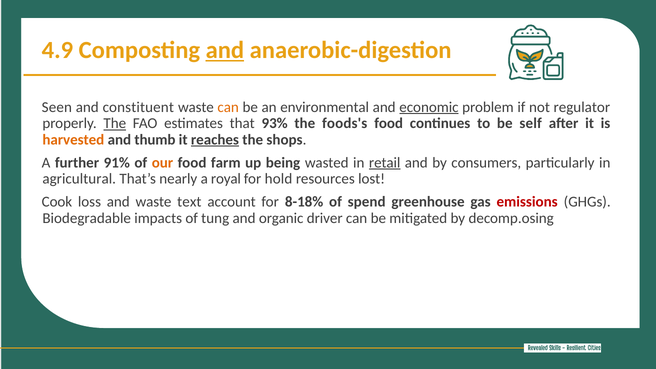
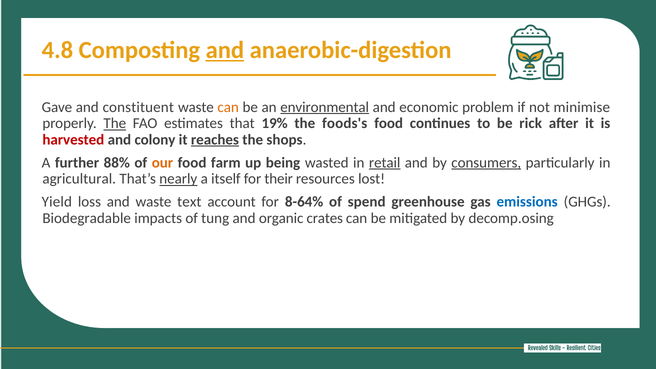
4.9: 4.9 -> 4.8
Seen: Seen -> Gave
environmental underline: none -> present
economic underline: present -> none
regulator: regulator -> minimise
93%: 93% -> 19%
self: self -> rick
harvested colour: orange -> red
thumb: thumb -> colony
91%: 91% -> 88%
consumers underline: none -> present
nearly underline: none -> present
royal: royal -> itself
hold: hold -> their
Cook: Cook -> Yield
8-18%: 8-18% -> 8-64%
emissions colour: red -> blue
driver: driver -> crates
